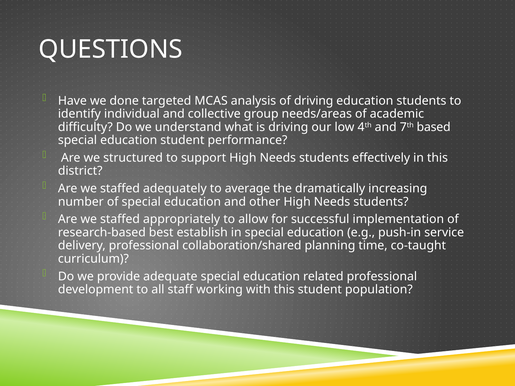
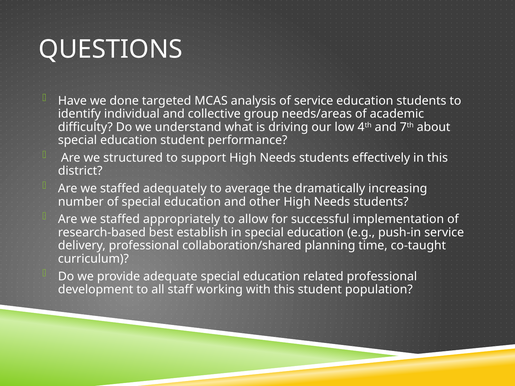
of driving: driving -> service
based: based -> about
